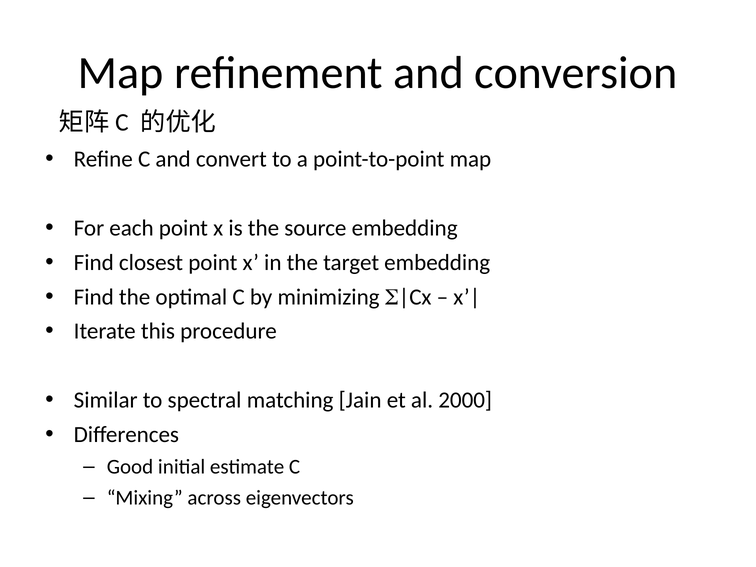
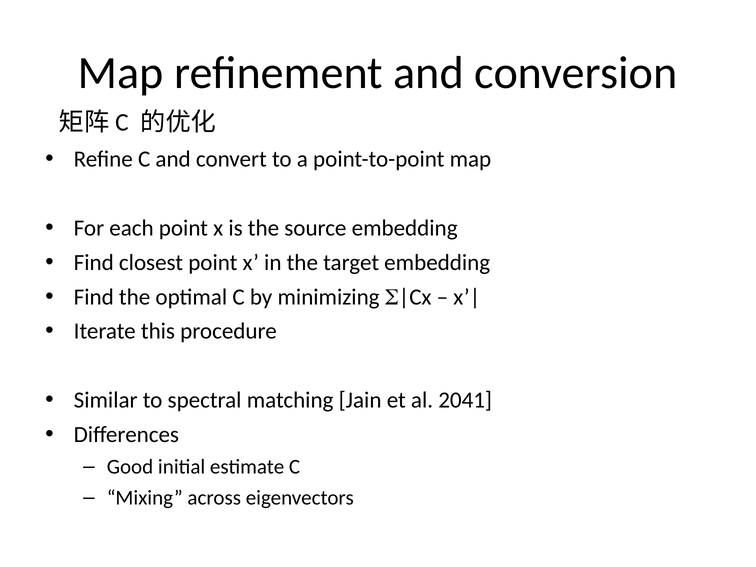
2000: 2000 -> 2041
